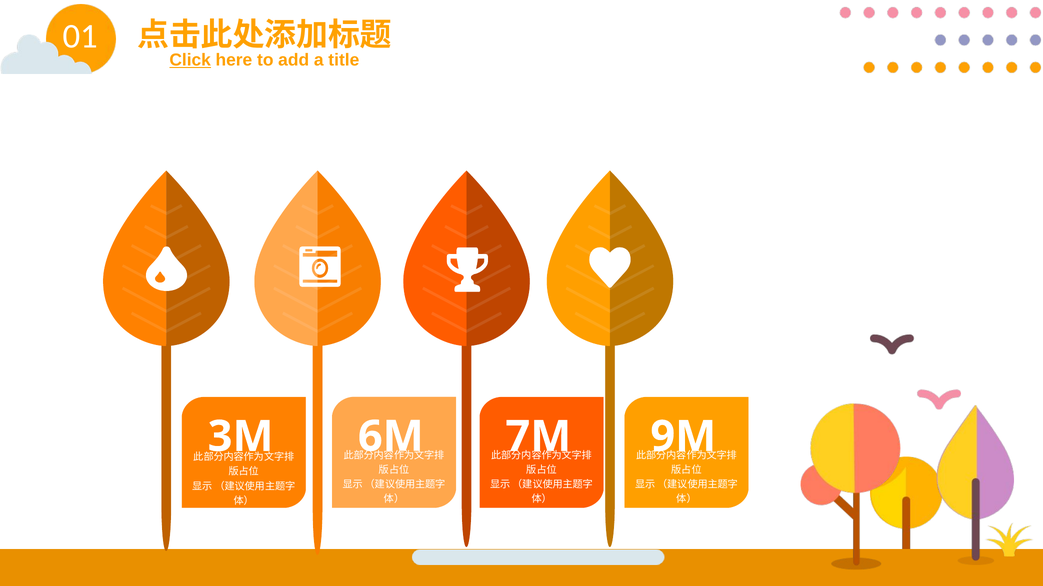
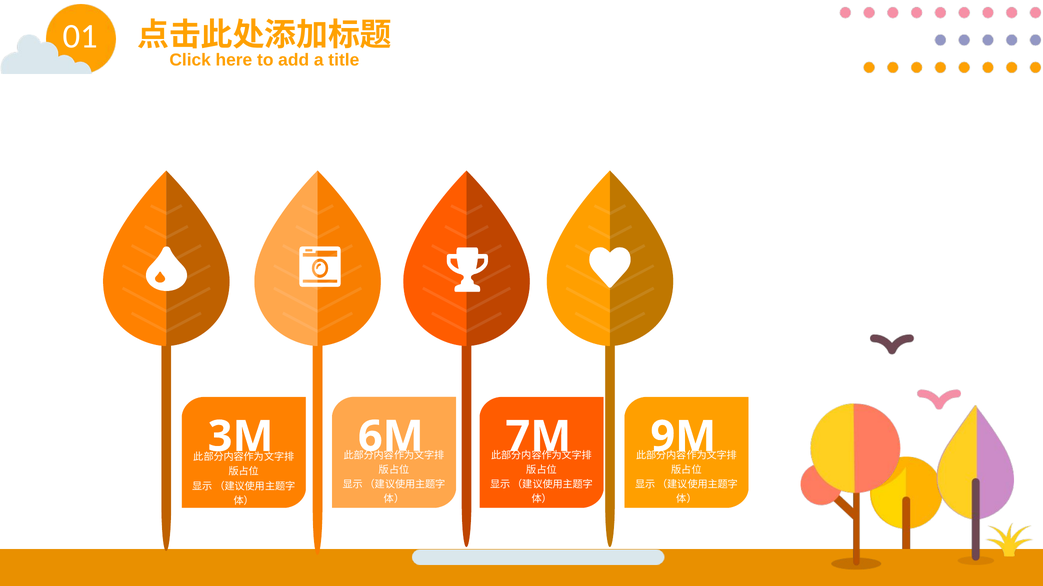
Click underline: present -> none
